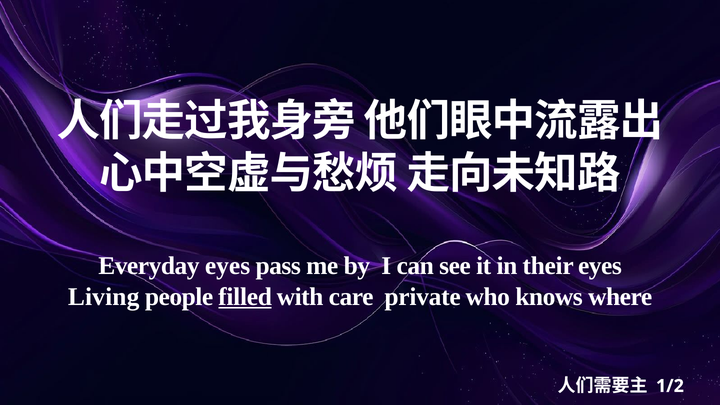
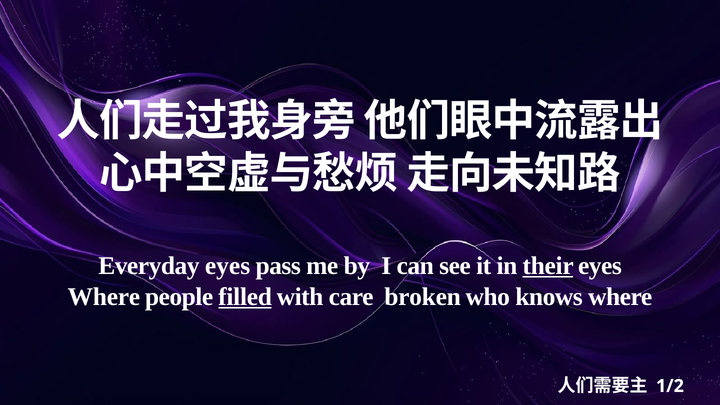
their underline: none -> present
Living at (104, 297): Living -> Where
private: private -> broken
